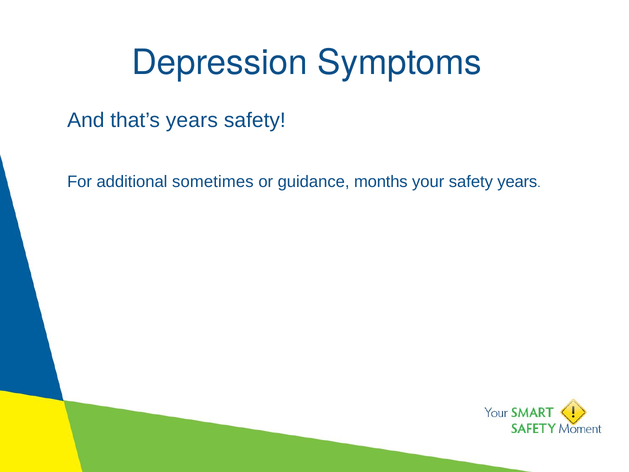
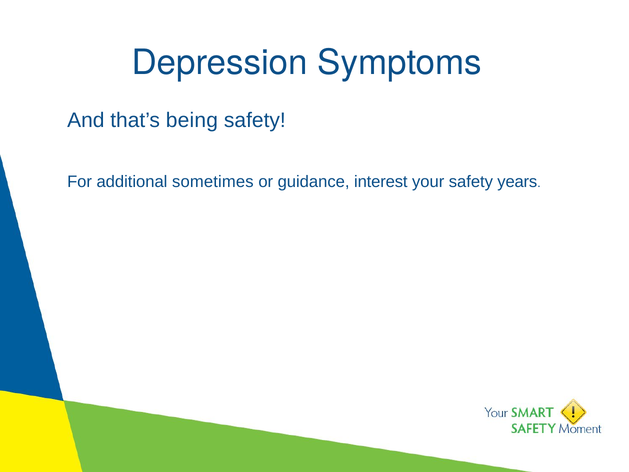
that’s years: years -> being
months: months -> interest
